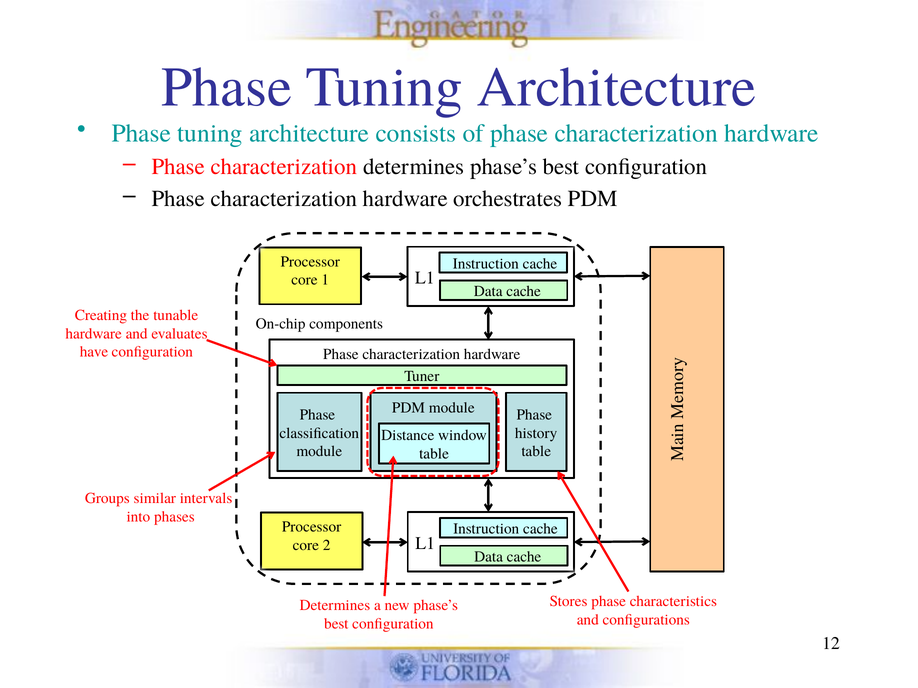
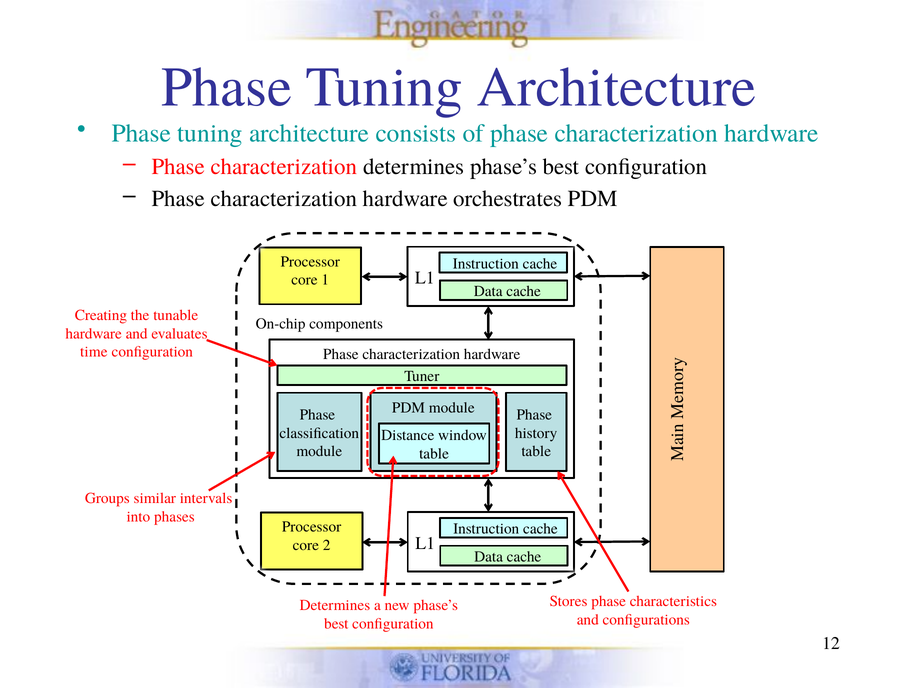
have: have -> time
